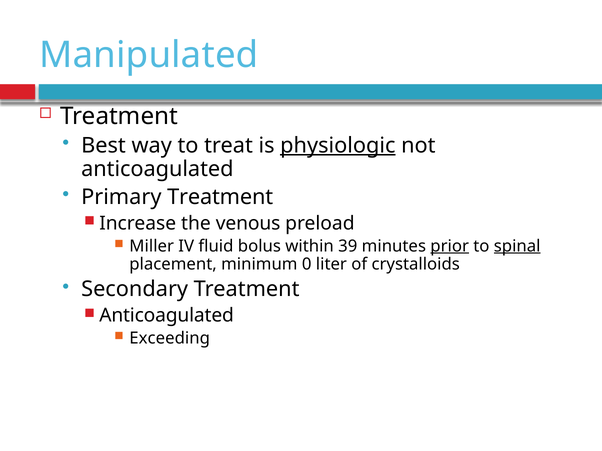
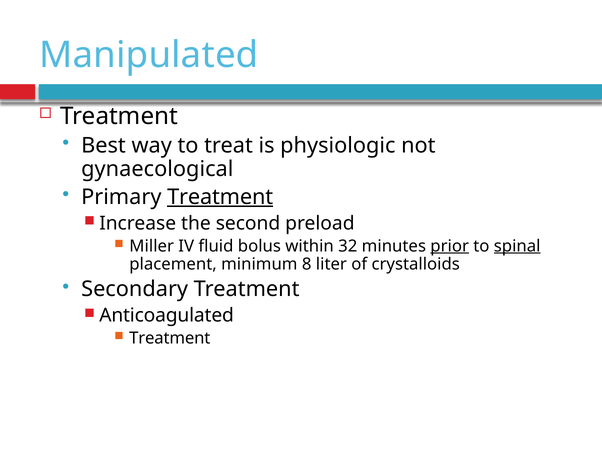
physiologic underline: present -> none
anticoagulated at (157, 169): anticoagulated -> gynaecological
Treatment at (220, 197) underline: none -> present
venous: venous -> second
39: 39 -> 32
0: 0 -> 8
Exceeding at (170, 339): Exceeding -> Treatment
